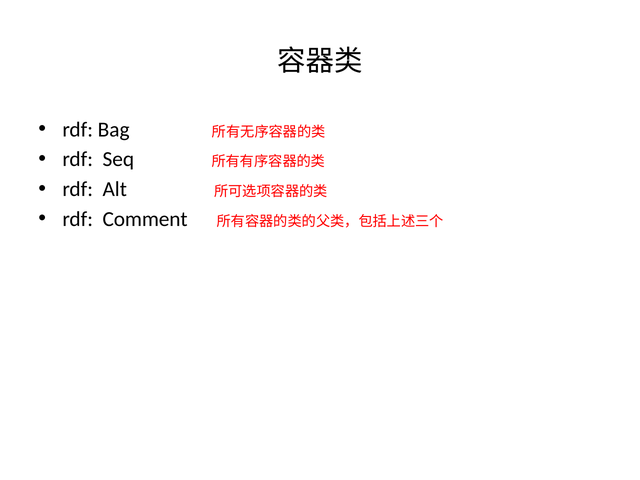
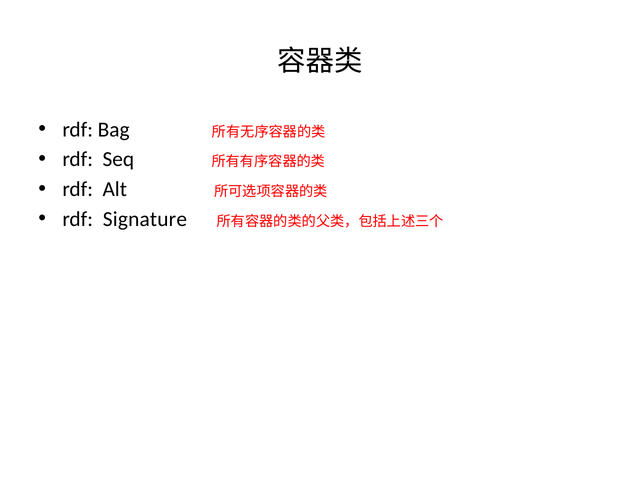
Comment: Comment -> Signature
